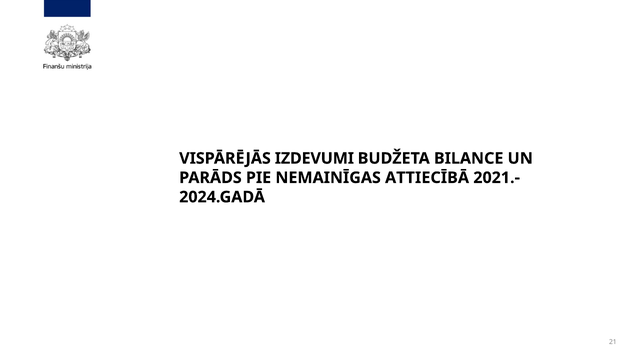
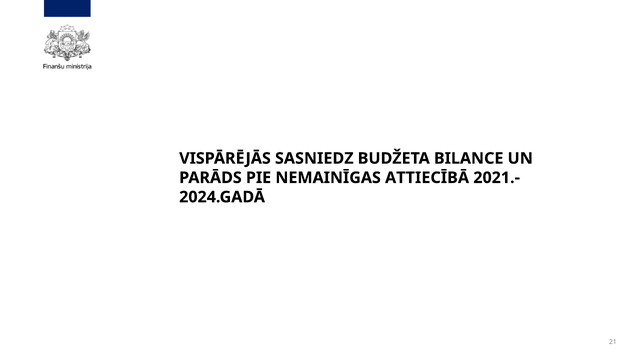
IZDEVUMI: IZDEVUMI -> SASNIEDZ
